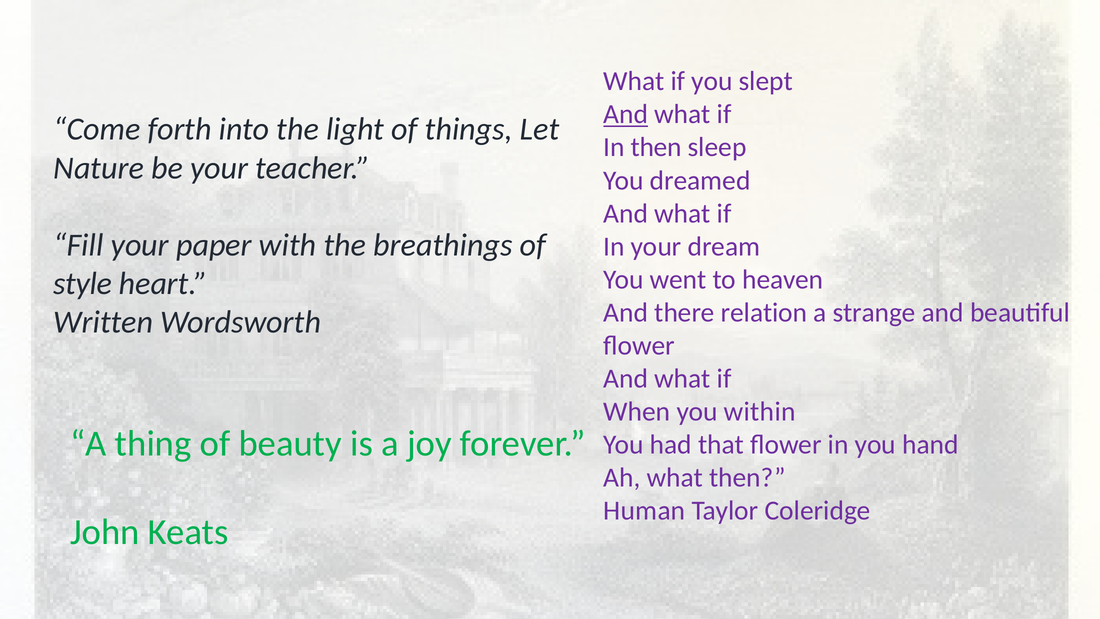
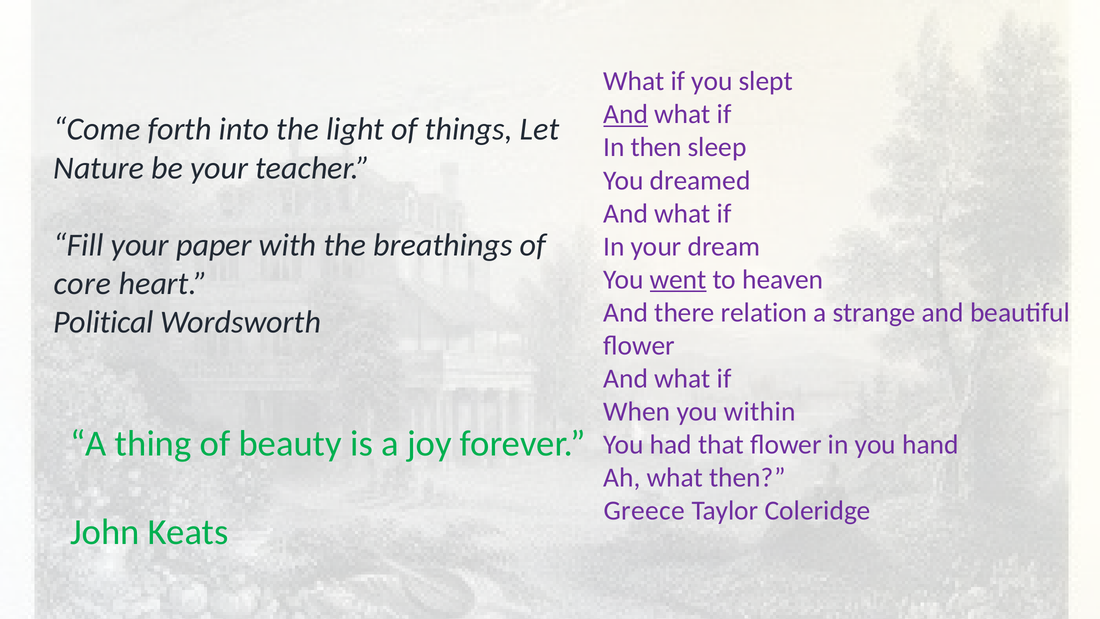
went underline: none -> present
style: style -> core
Written: Written -> Political
Human: Human -> Greece
